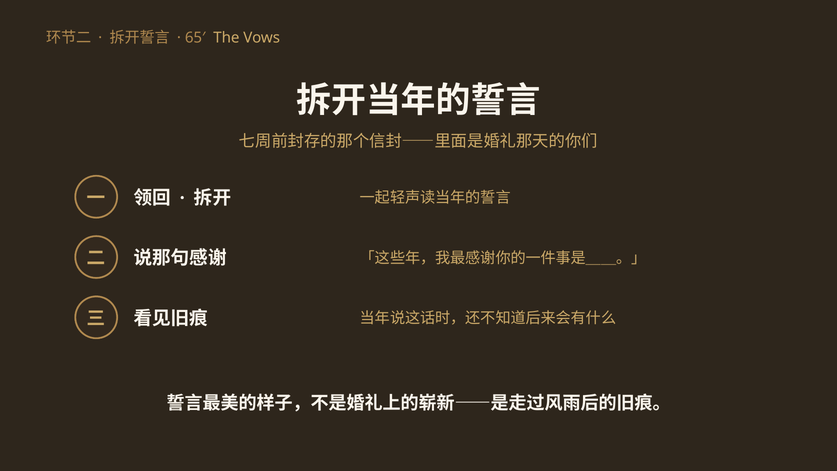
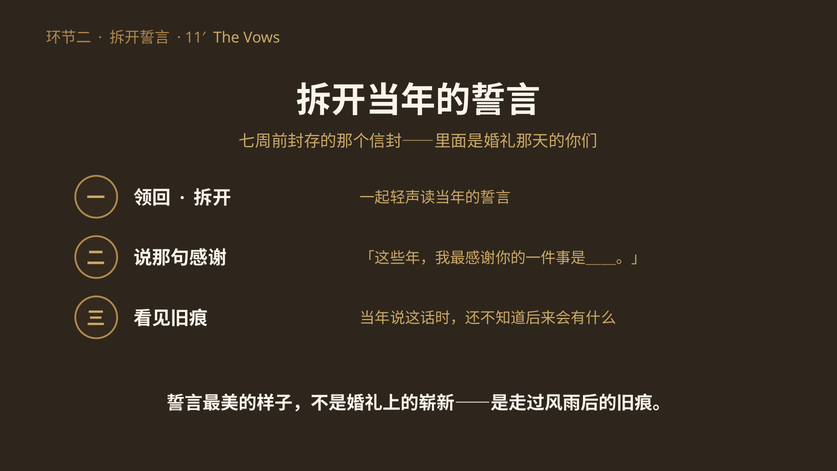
65′: 65′ -> 11′
